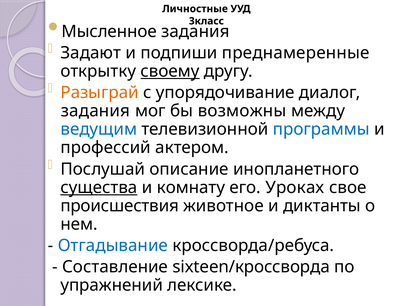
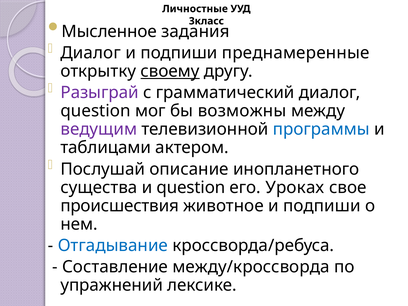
Задают at (91, 53): Задают -> Диалог
Разыграй colour: orange -> purple
упорядочивание: упорядочивание -> грамматический
задания at (95, 111): задания -> question
ведущим colour: blue -> purple
профессий: профессий -> таблицами
существа underline: present -> none
и комнату: комнату -> question
животное и диктанты: диктанты -> подпиши
sixteen/кроссворда: sixteen/кроссворда -> между/кроссворда
